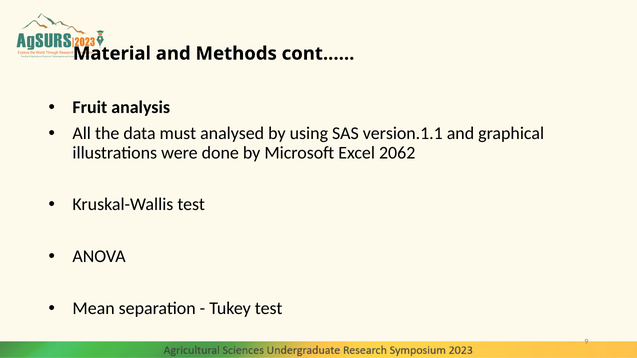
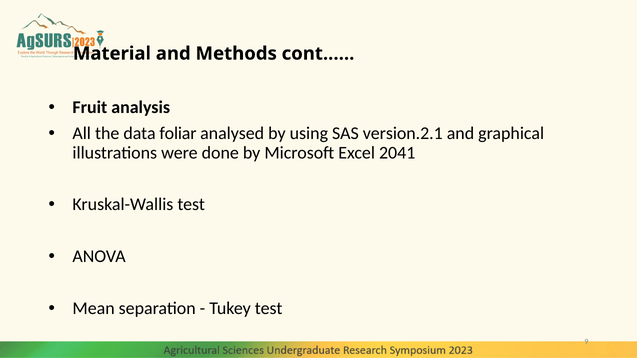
must: must -> foliar
version.1.1: version.1.1 -> version.2.1
2062: 2062 -> 2041
